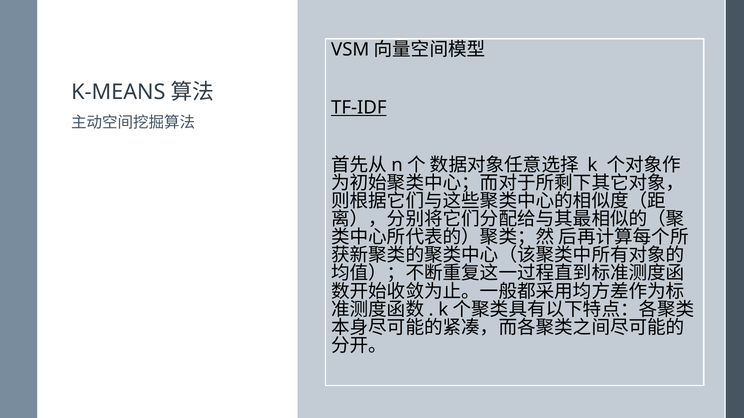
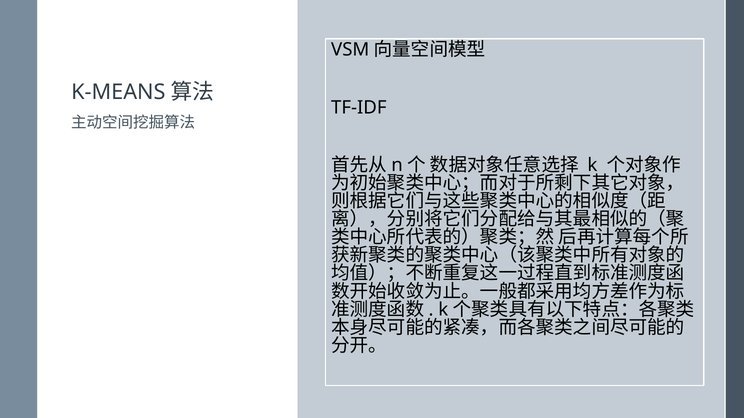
TF-IDF underline: present -> none
